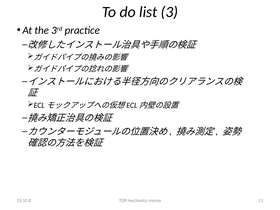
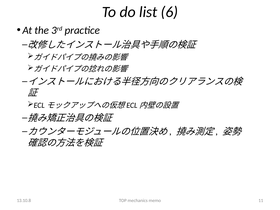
3: 3 -> 6
